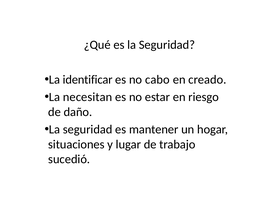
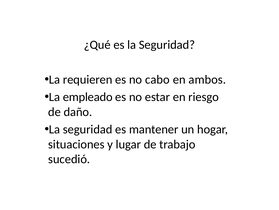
identificar: identificar -> requieren
creado: creado -> ambos
necesitan: necesitan -> empleado
